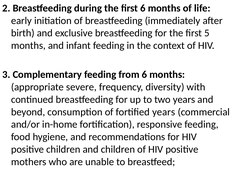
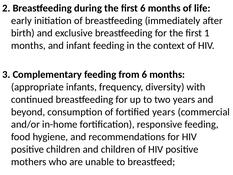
5: 5 -> 1
severe: severe -> infants
